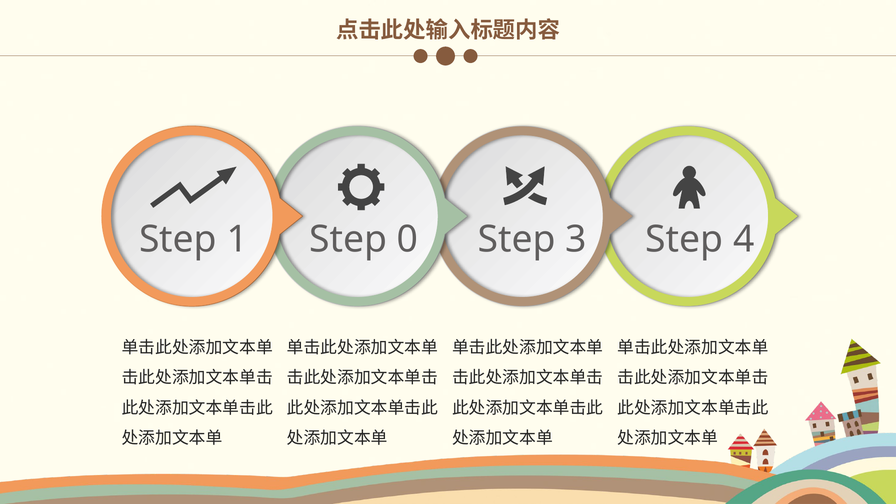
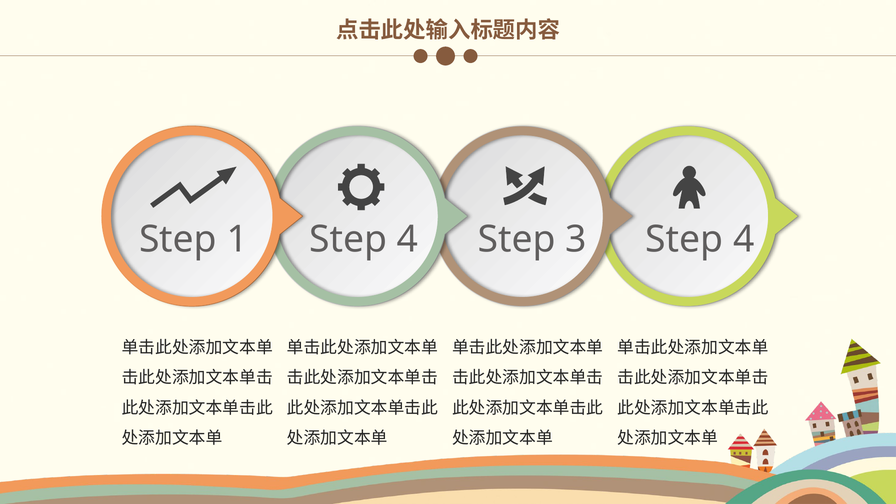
0 at (408, 239): 0 -> 4
